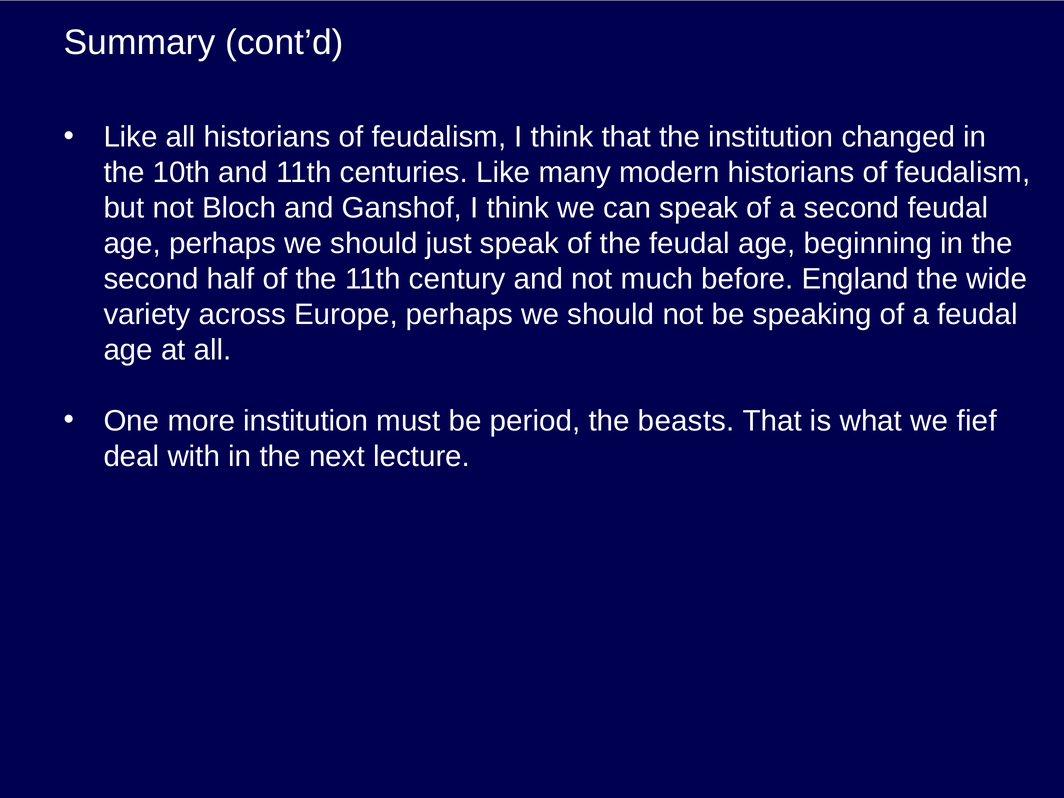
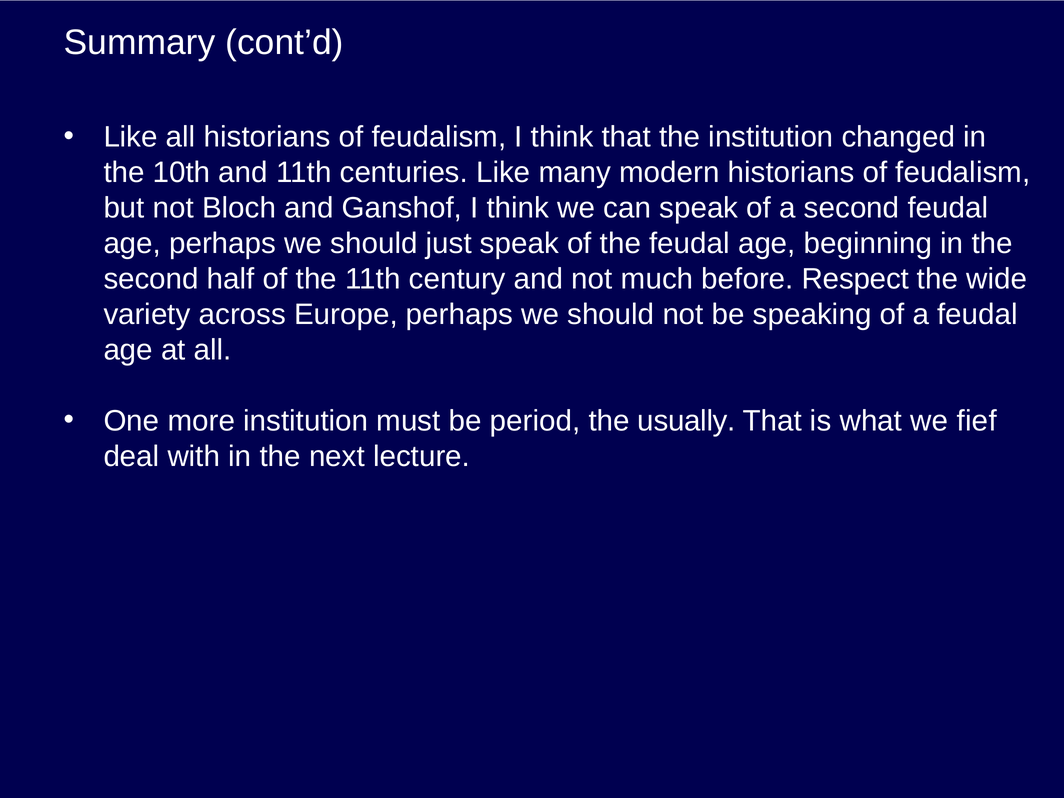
England: England -> Respect
beasts: beasts -> usually
